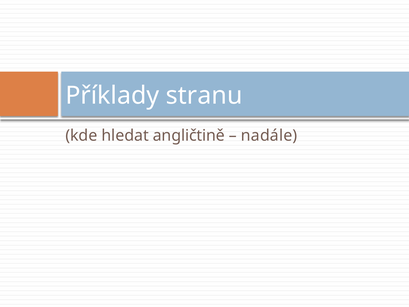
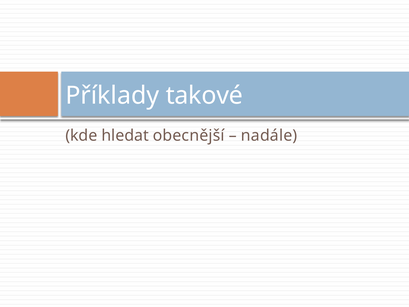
stranu: stranu -> takové
angličtině: angličtině -> obecnější
